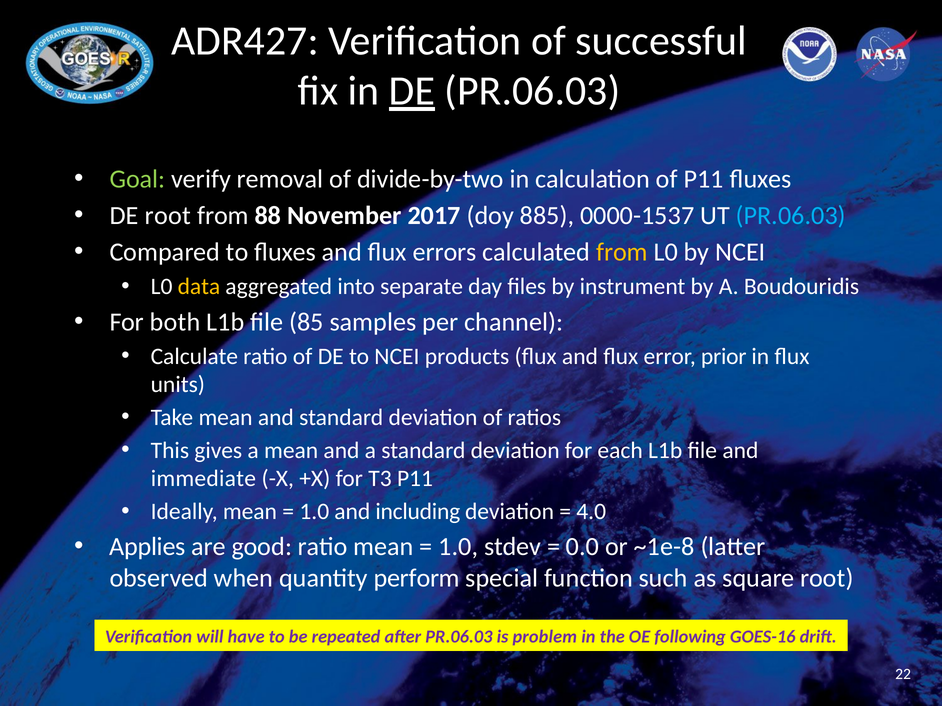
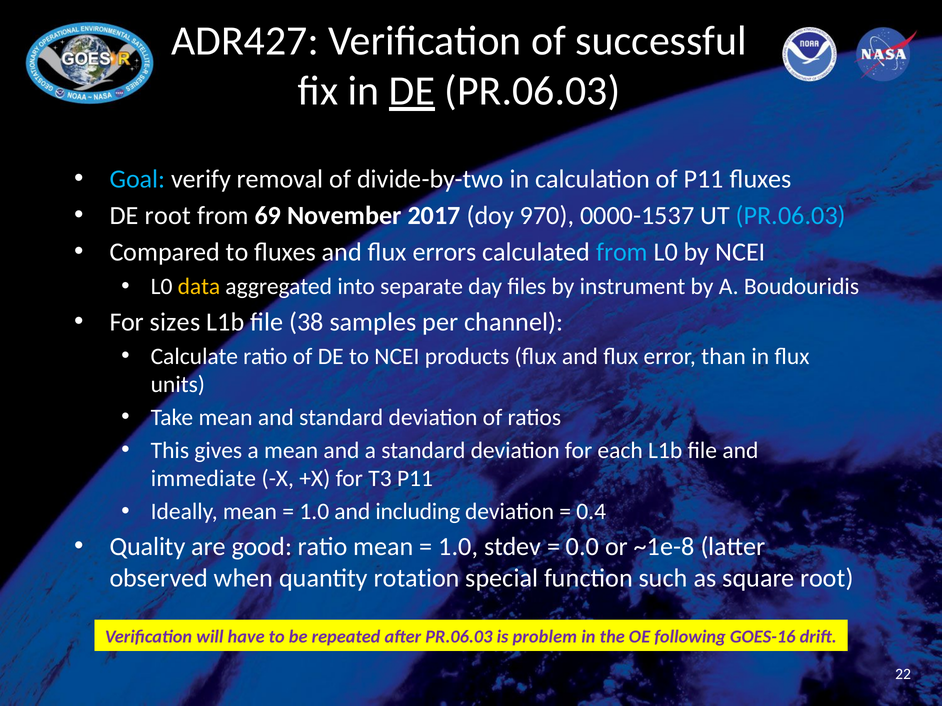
Goal colour: light green -> light blue
88: 88 -> 69
885: 885 -> 970
from at (622, 253) colour: yellow -> light blue
both: both -> sizes
85: 85 -> 38
prior: prior -> than
4.0: 4.0 -> 0.4
Applies: Applies -> Quality
perform: perform -> rotation
